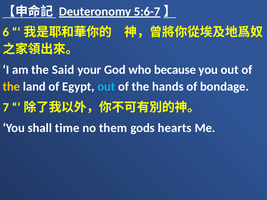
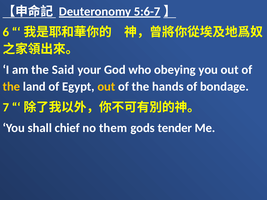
because: because -> obeying
out at (106, 87) colour: light blue -> yellow
time: time -> chief
hearts: hearts -> tender
